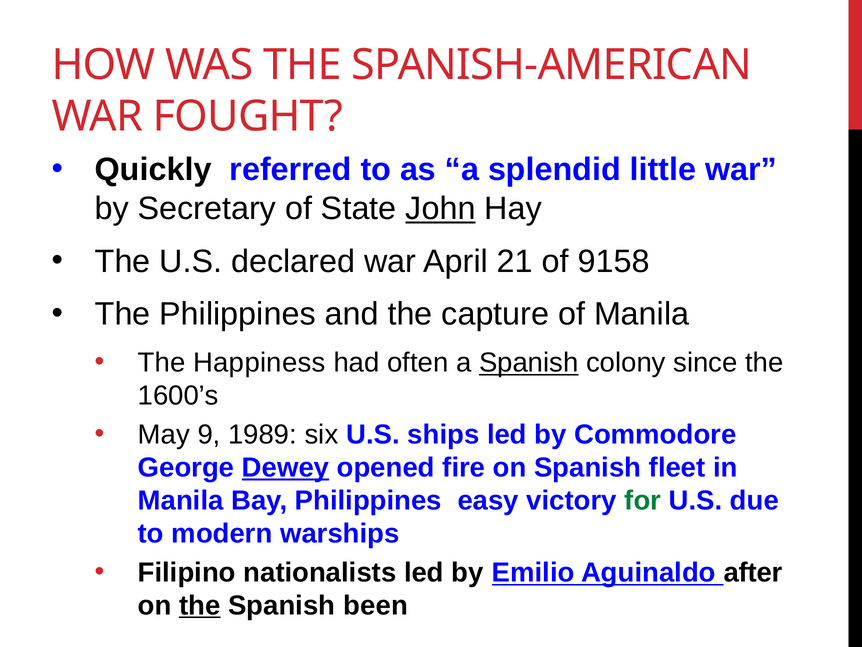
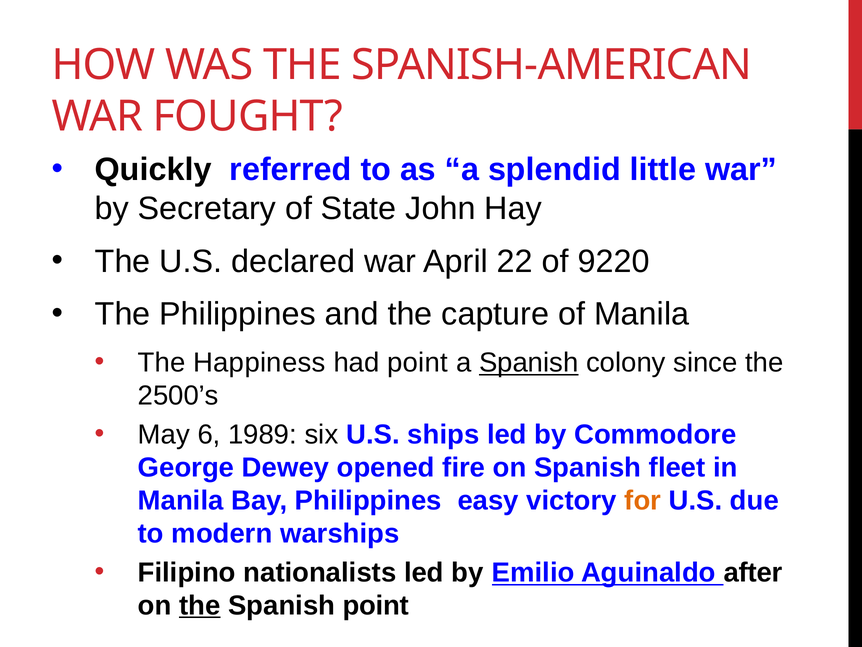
John underline: present -> none
21: 21 -> 22
9158: 9158 -> 9220
had often: often -> point
1600’s: 1600’s -> 2500’s
9: 9 -> 6
Dewey underline: present -> none
for colour: green -> orange
Spanish been: been -> point
